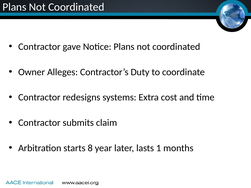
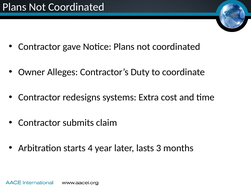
8: 8 -> 4
1: 1 -> 3
